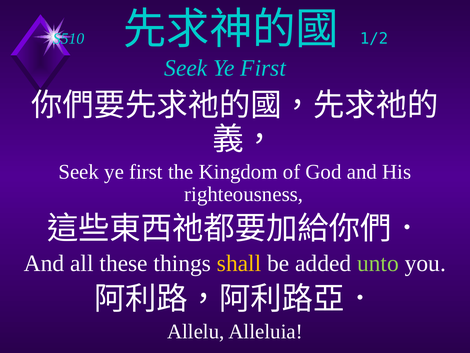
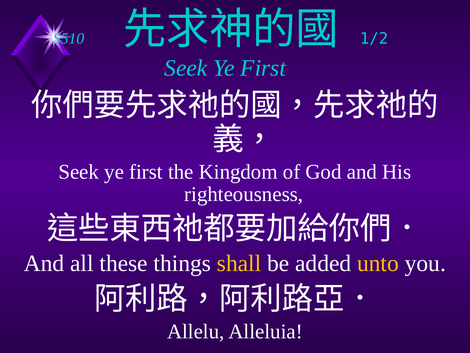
unto colour: light green -> yellow
